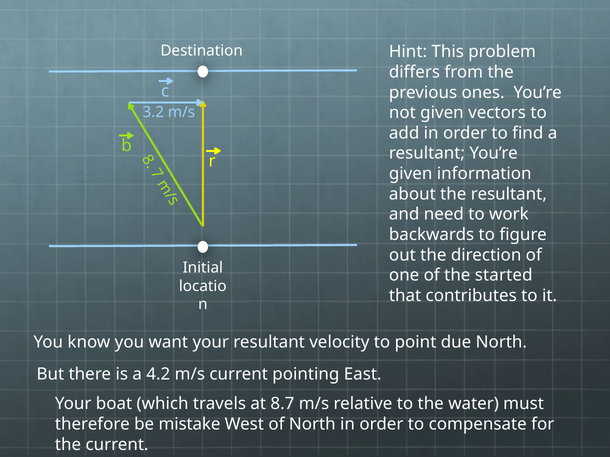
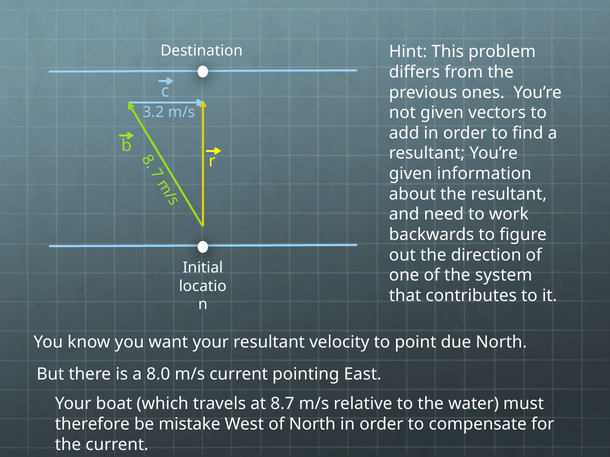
started: started -> system
4.2: 4.2 -> 8.0
